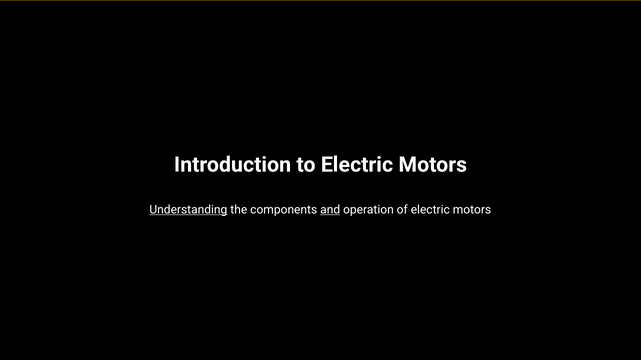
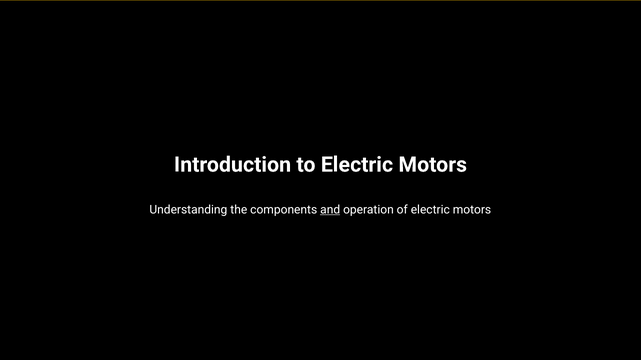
Understanding underline: present -> none
